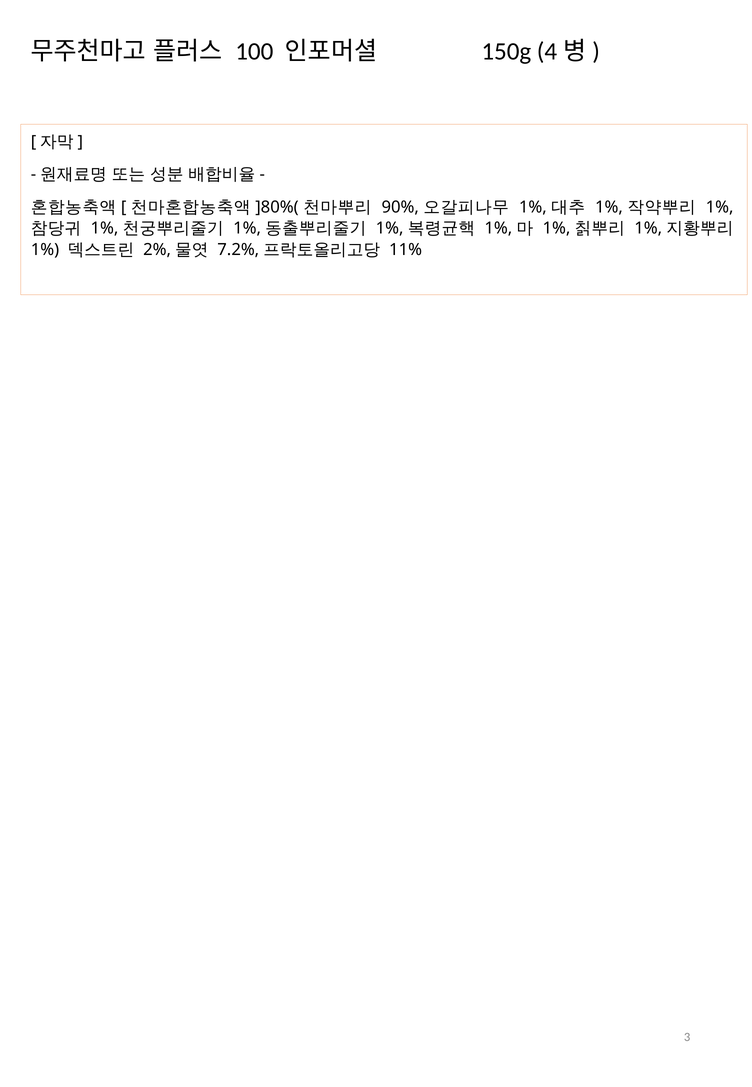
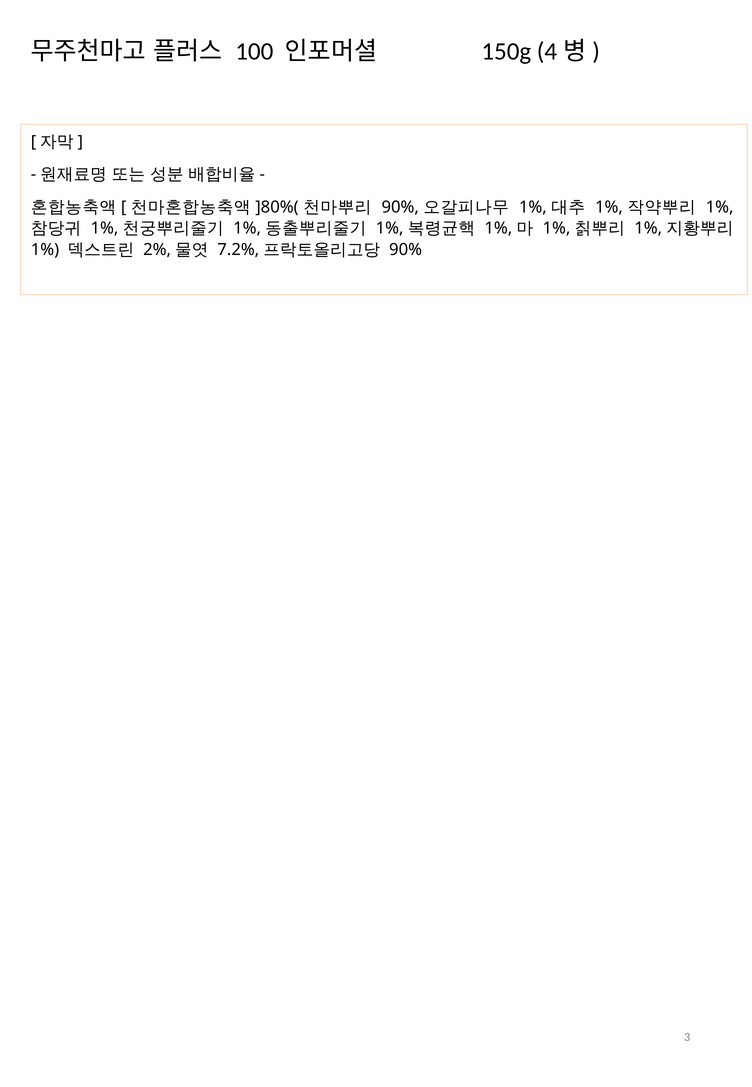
11% at (406, 250): 11% -> 90%
